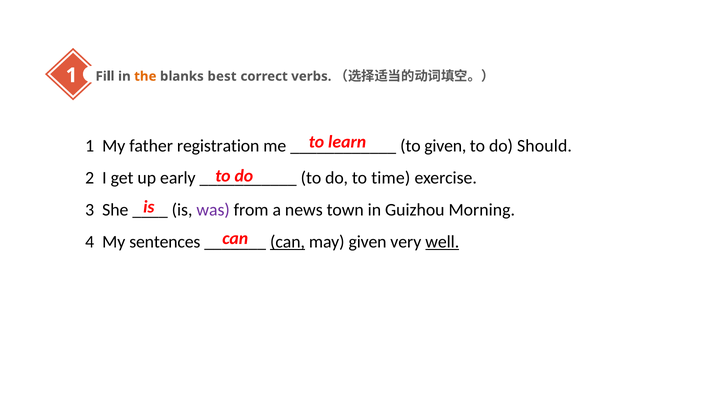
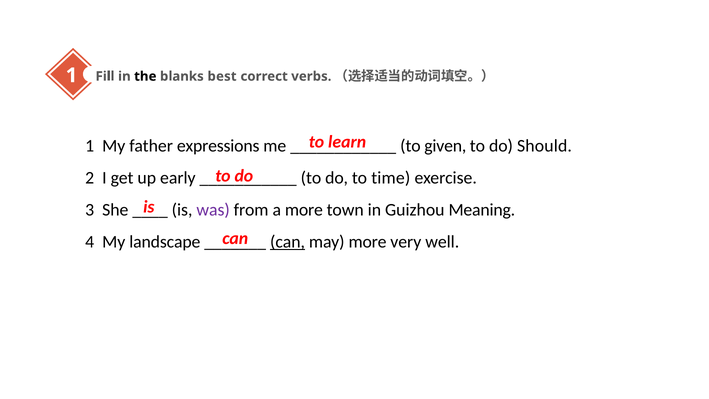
the colour: orange -> black
registration: registration -> expressions
a news: news -> more
Morning: Morning -> Meaning
sentences: sentences -> landscape
may given: given -> more
well underline: present -> none
